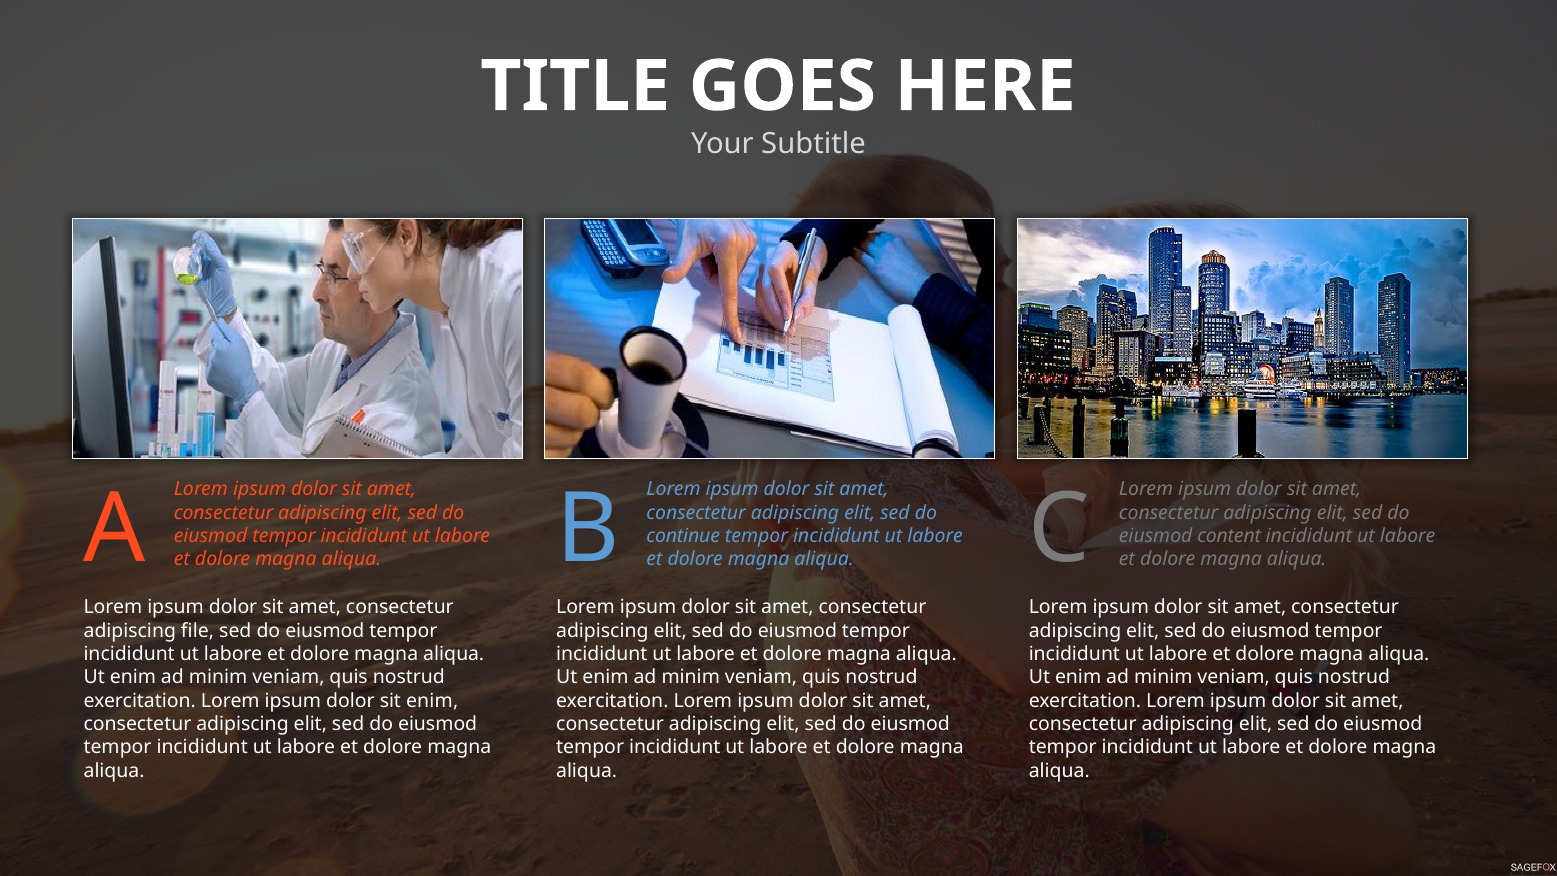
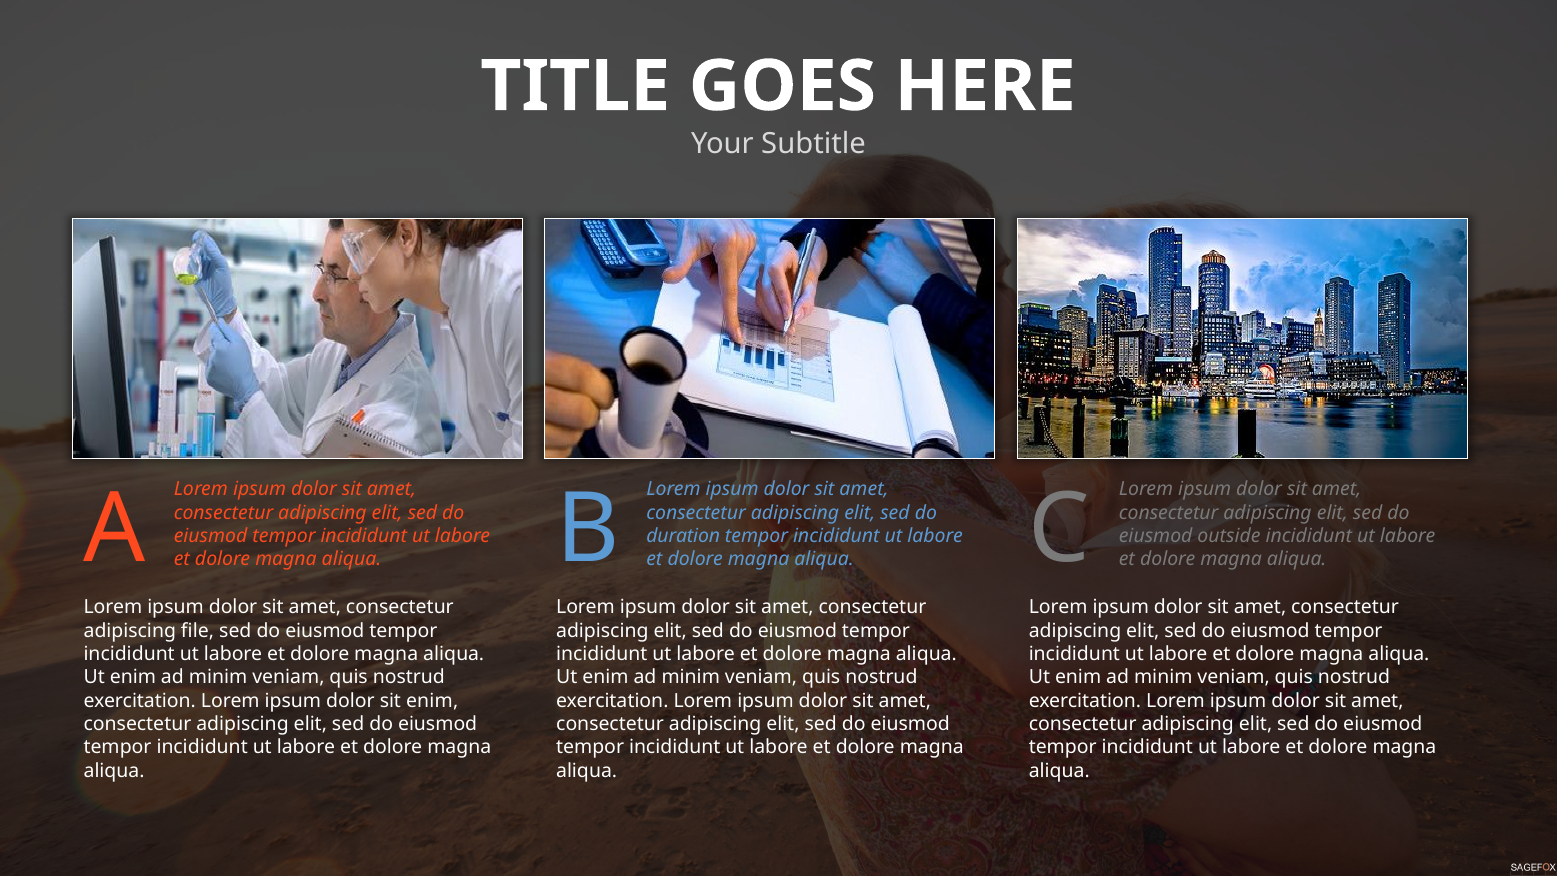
continue: continue -> duration
content: content -> outside
